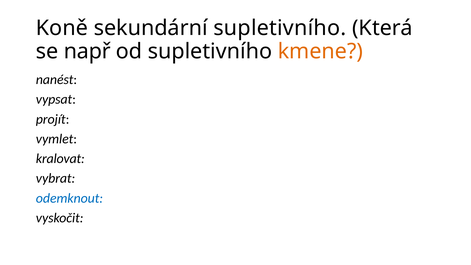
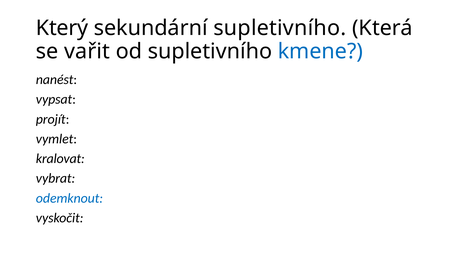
Koně: Koně -> Který
např: např -> vařit
kmene colour: orange -> blue
